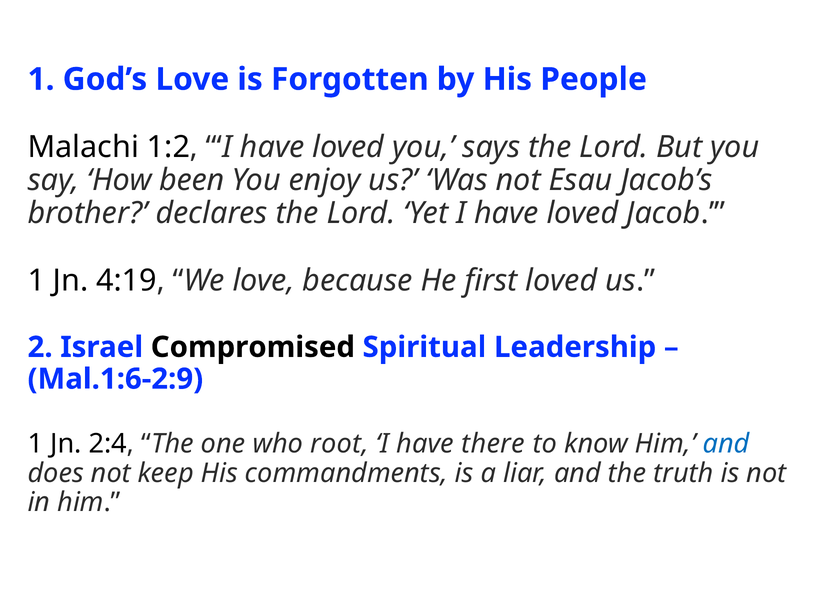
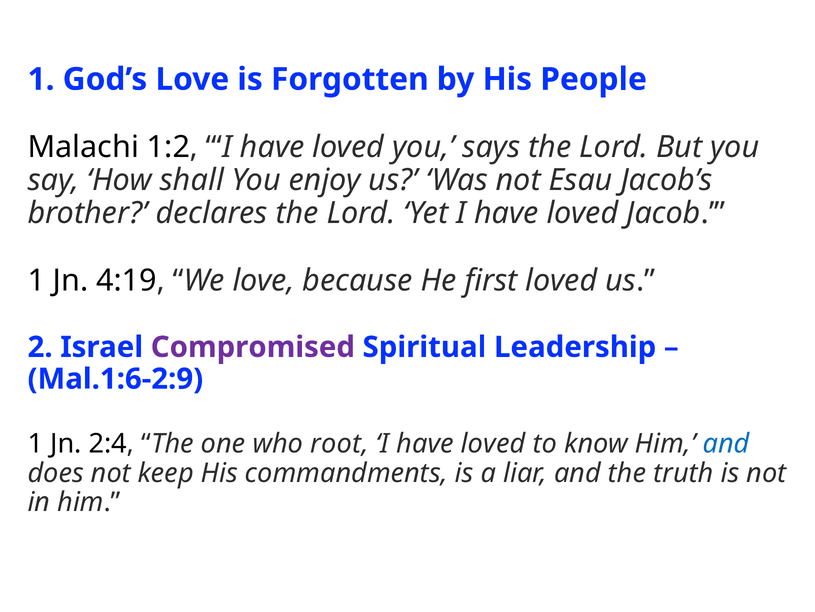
been: been -> shall
Compromised colour: black -> purple
there at (493, 443): there -> loved
